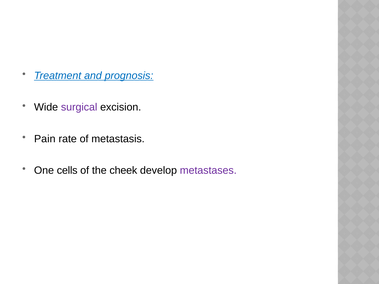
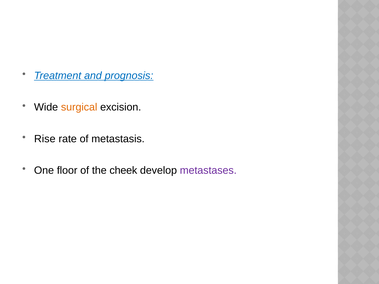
surgical colour: purple -> orange
Pain: Pain -> Rise
cells: cells -> floor
